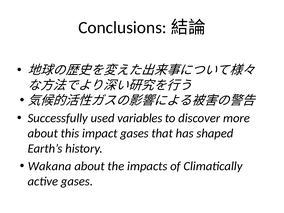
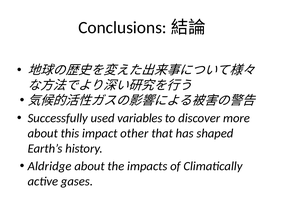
impact gases: gases -> other
Wakana: Wakana -> Aldridge
